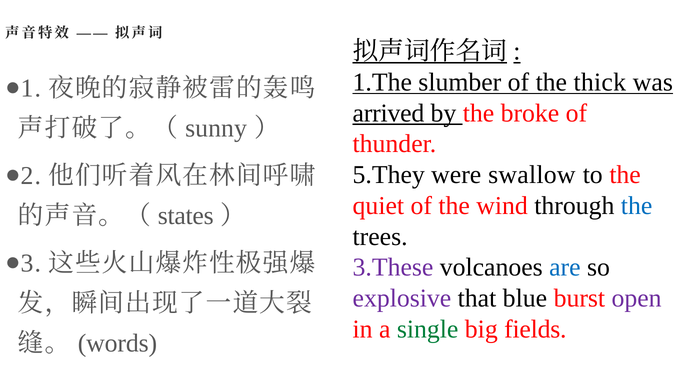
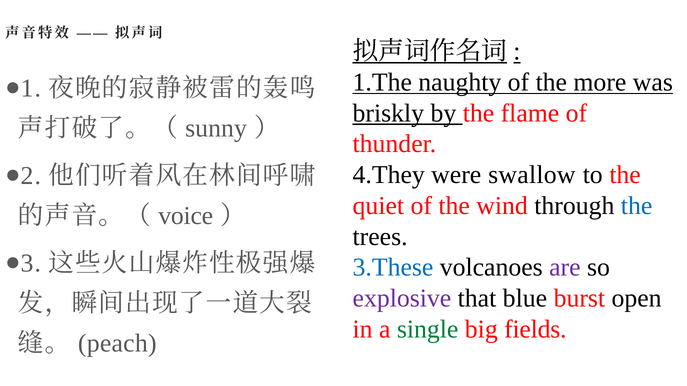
slumber: slumber -> naughty
thick: thick -> more
arrived: arrived -> briskly
broke: broke -> flame
5.They: 5.They -> 4.They
states: states -> voice
3.These colour: purple -> blue
are colour: blue -> purple
open colour: purple -> black
words: words -> peach
